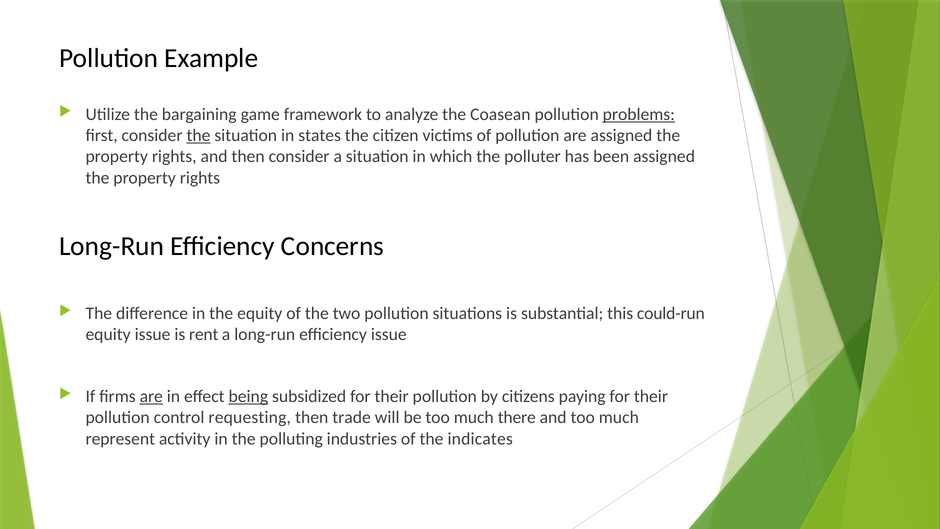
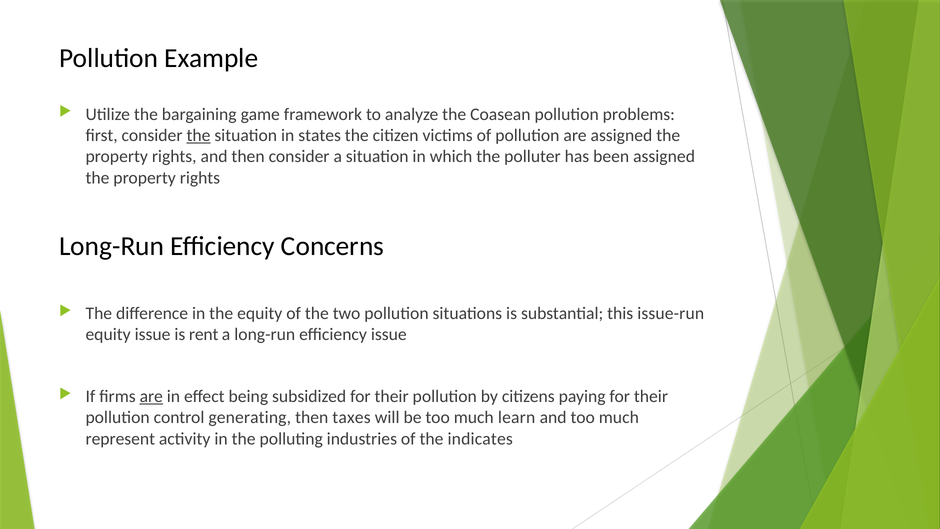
problems underline: present -> none
could-run: could-run -> issue-run
being underline: present -> none
requesting: requesting -> generating
trade: trade -> taxes
there: there -> learn
